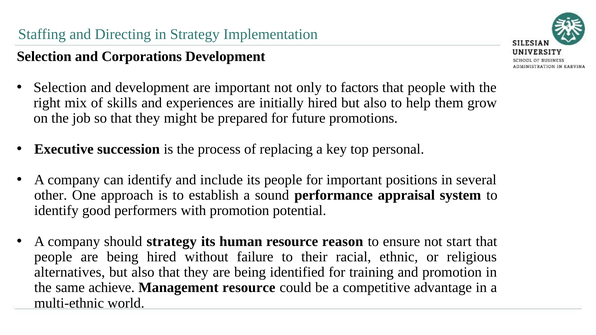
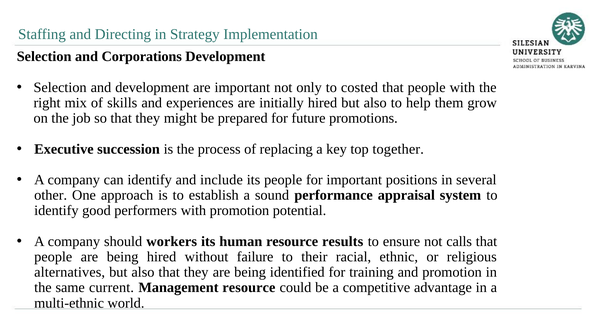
factors: factors -> costed
personal: personal -> together
should strategy: strategy -> workers
reason: reason -> results
start: start -> calls
achieve: achieve -> current
